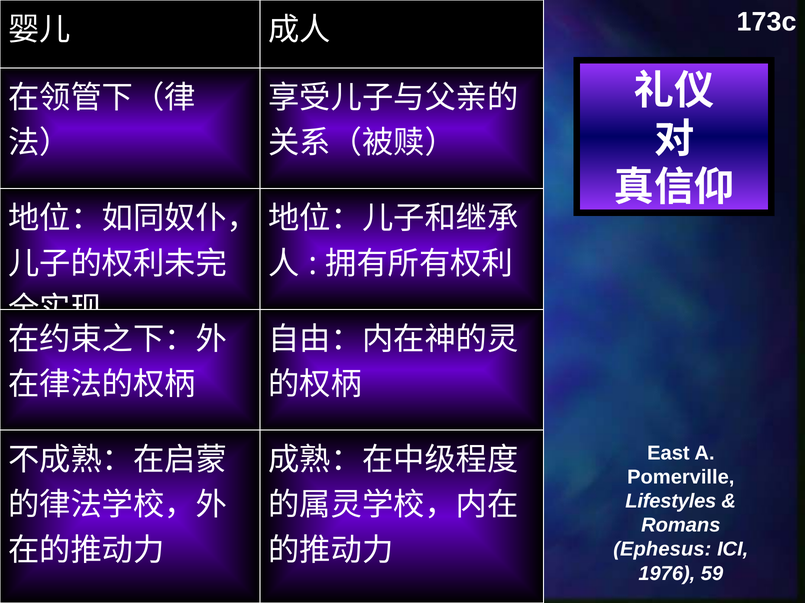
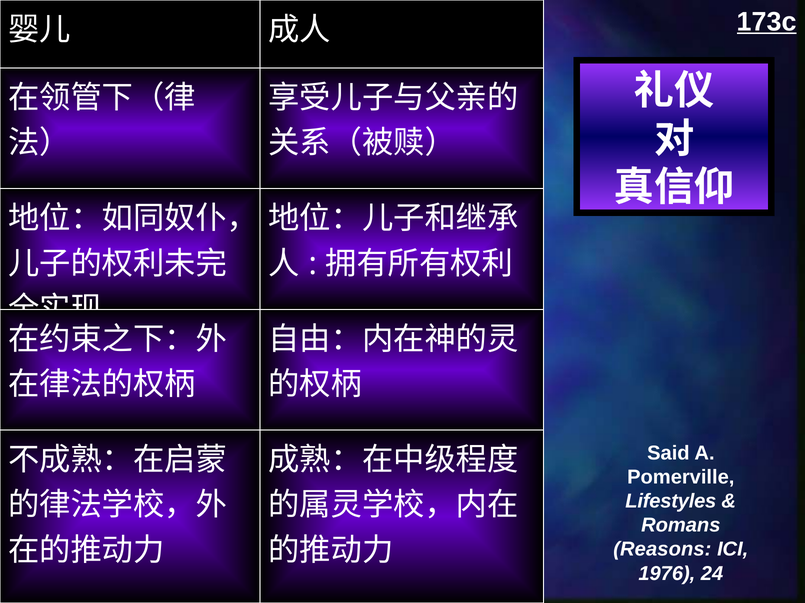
173c underline: none -> present
East: East -> Said
Ephesus: Ephesus -> Reasons
59: 59 -> 24
